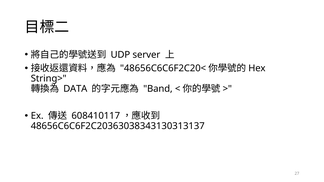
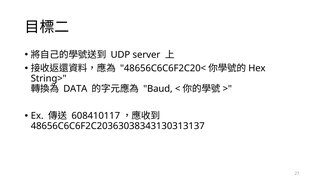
Band: Band -> Baud
